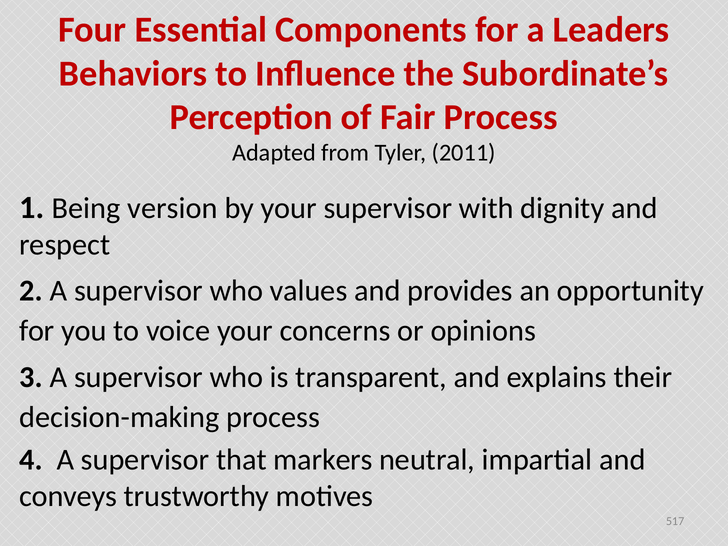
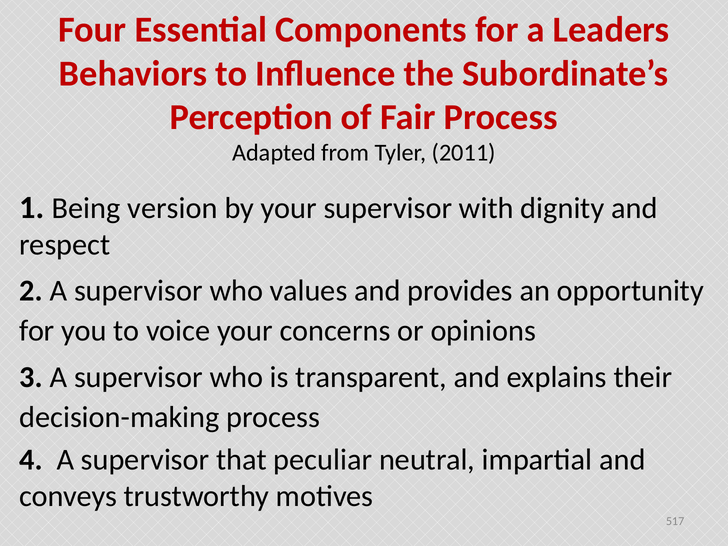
markers: markers -> peculiar
